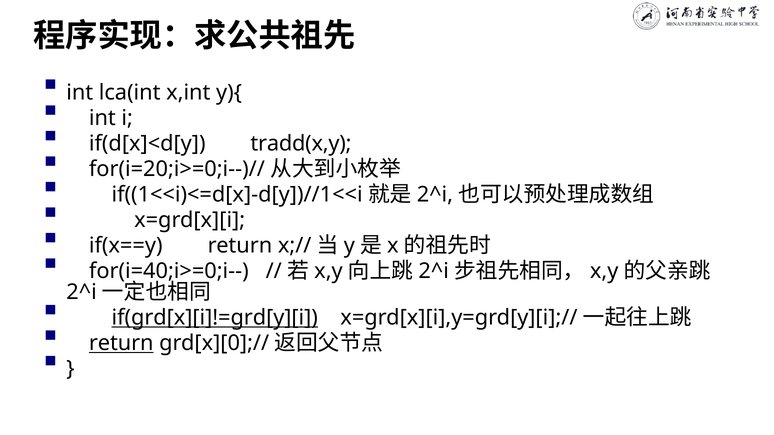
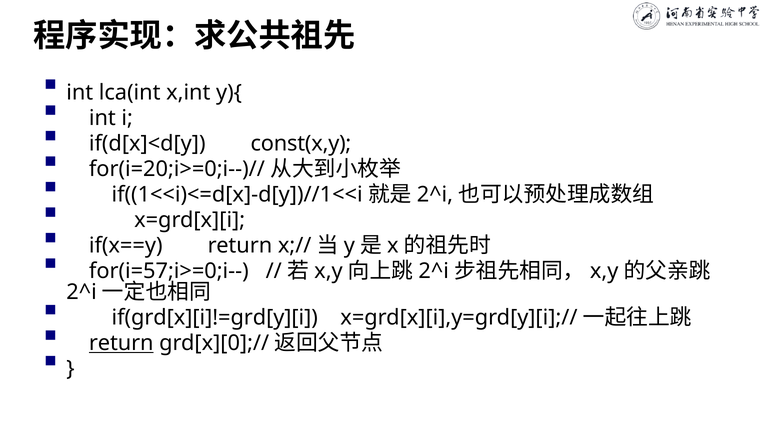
tradd(x,y: tradd(x,y -> const(x,y
for(i=40;i>=0;i--: for(i=40;i>=0;i-- -> for(i=57;i>=0;i--
if(grd[x][i]!=grd[y][i underline: present -> none
